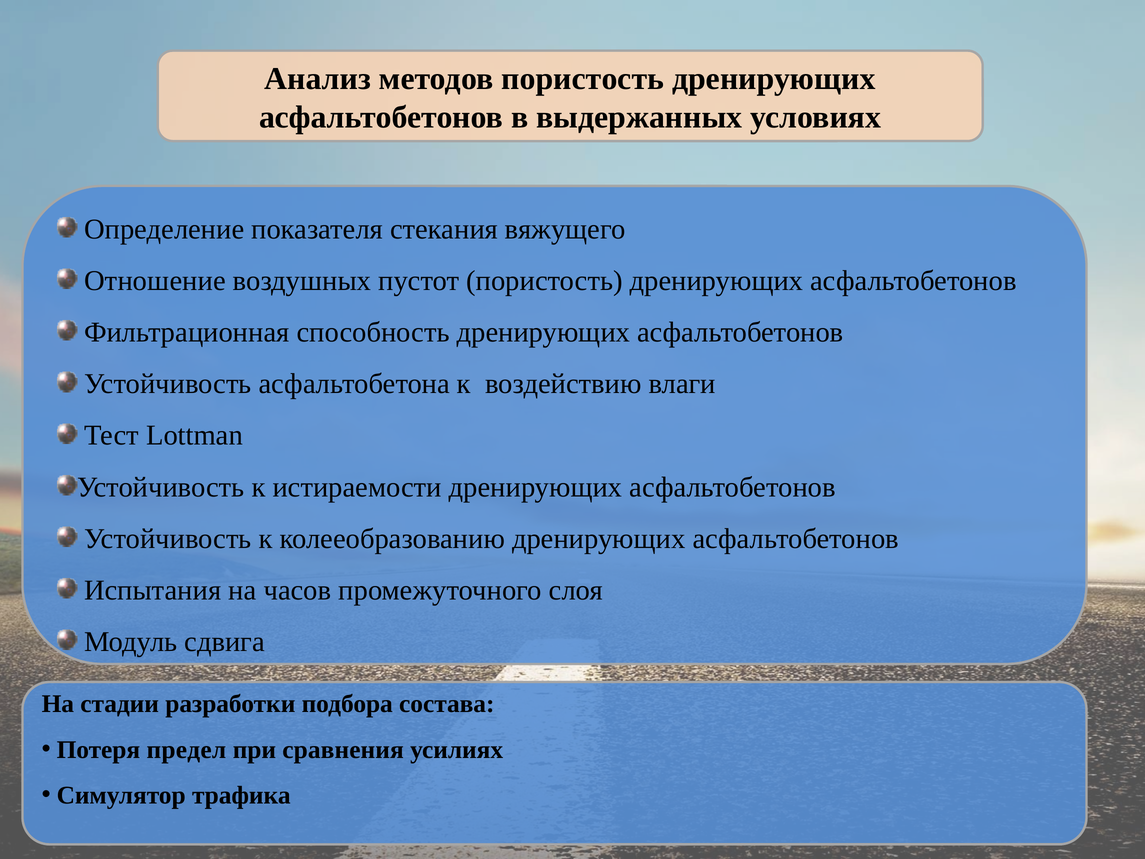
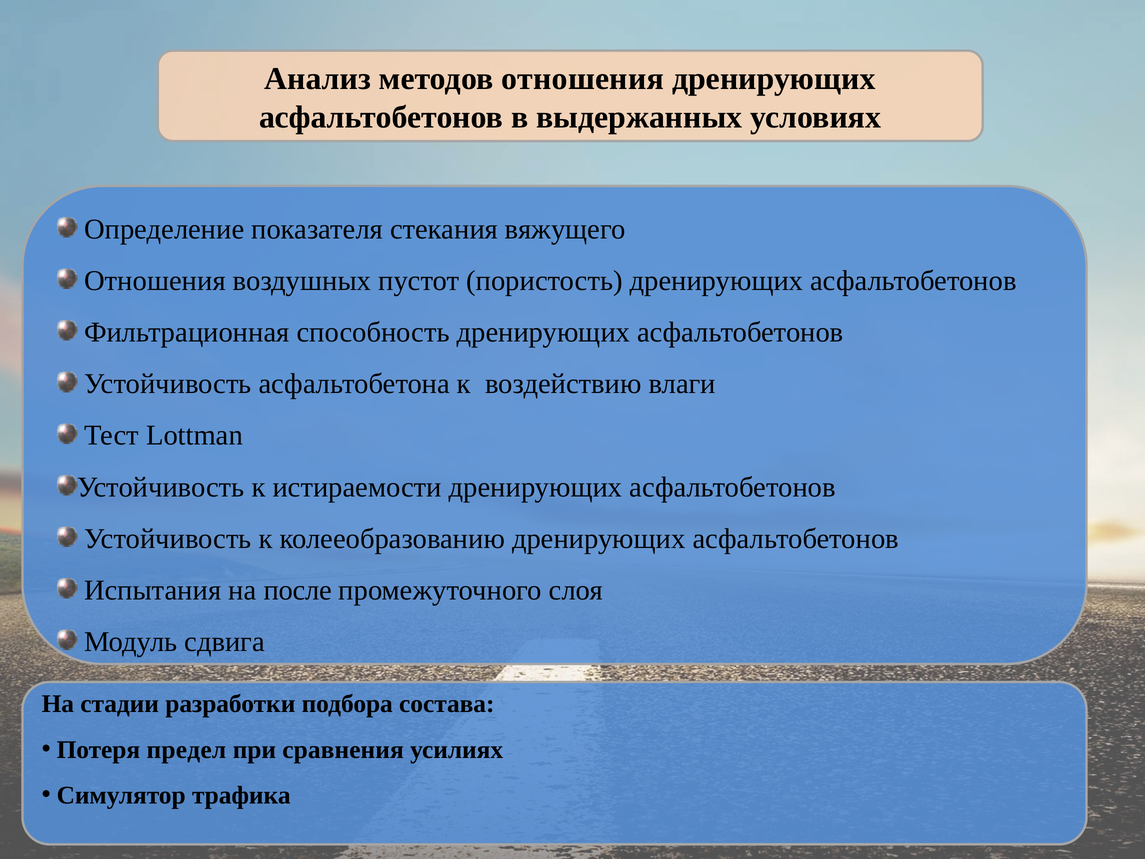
методов пористость: пористость -> отношения
Отношение at (155, 281): Отношение -> Отношения
часов: часов -> после
